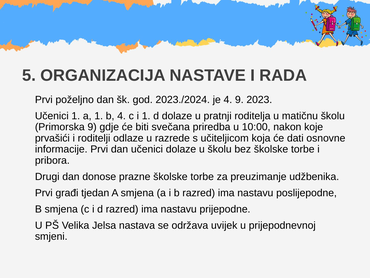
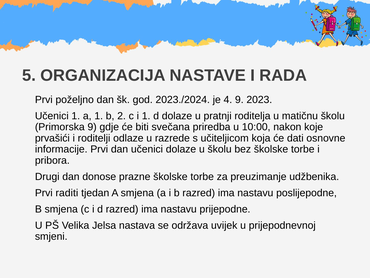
b 4: 4 -> 2
građi: građi -> raditi
